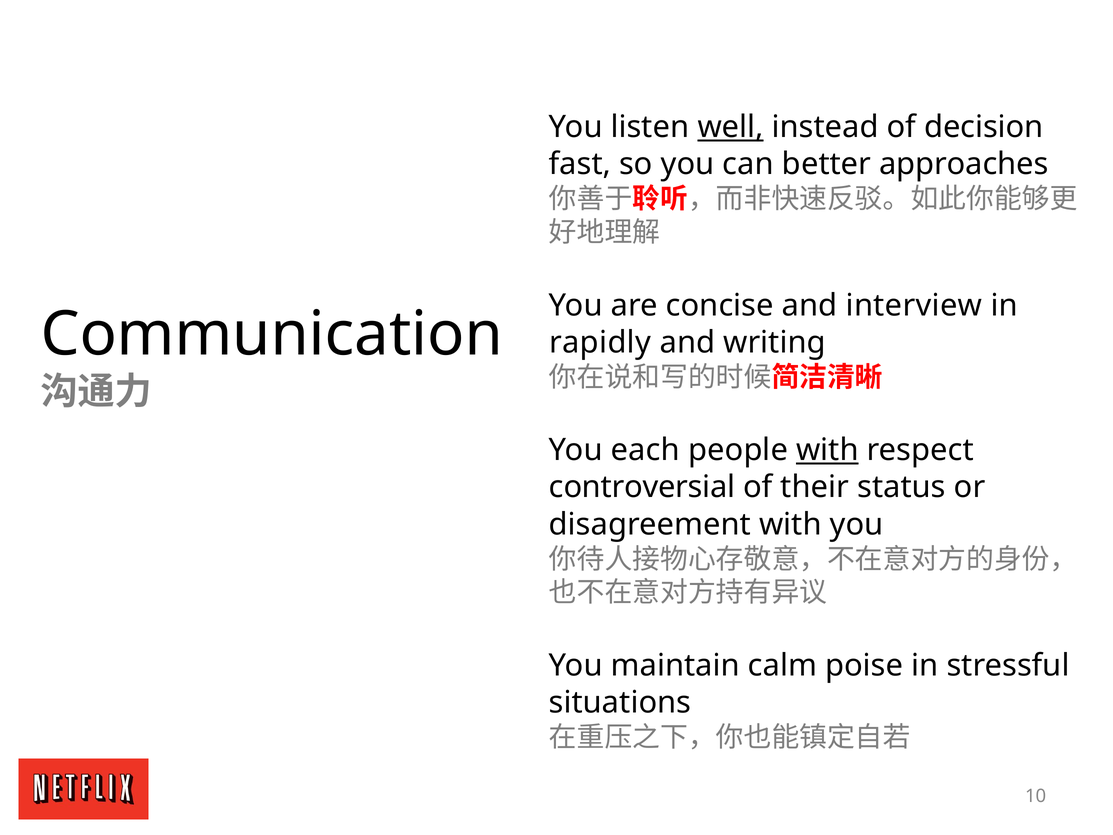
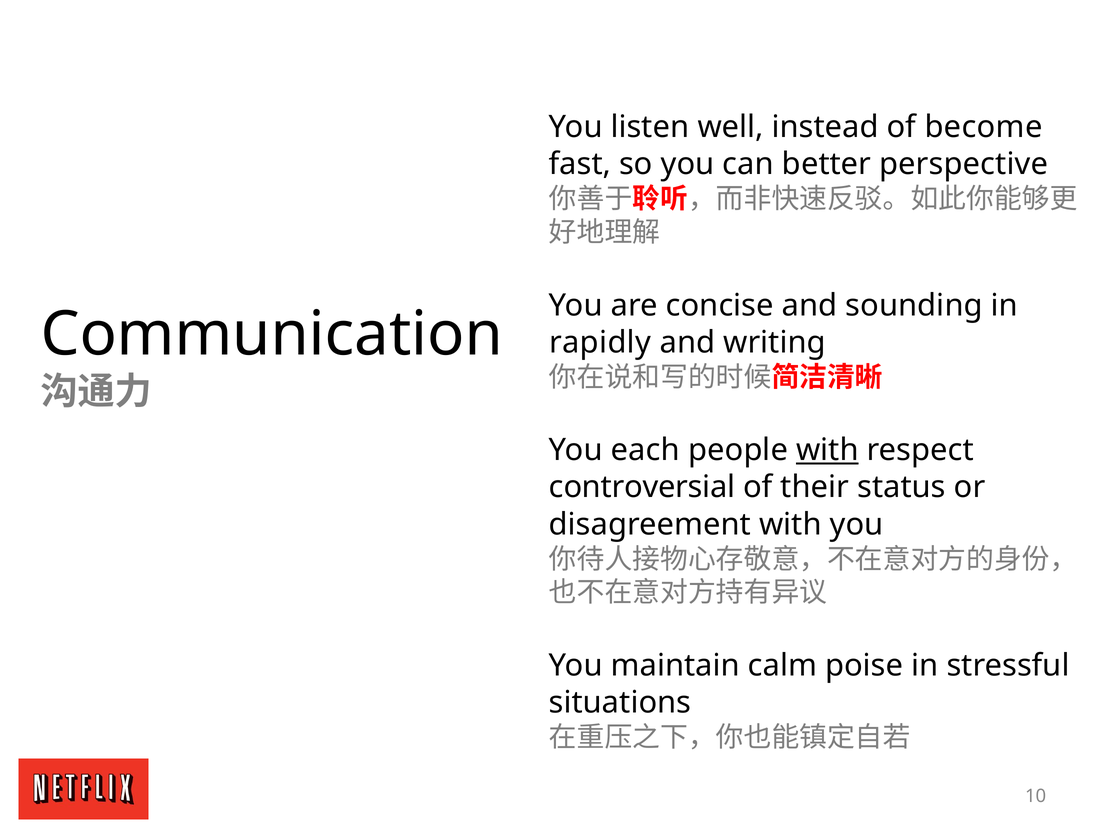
well underline: present -> none
decision: decision -> become
approaches: approaches -> perspective
interview: interview -> sounding
